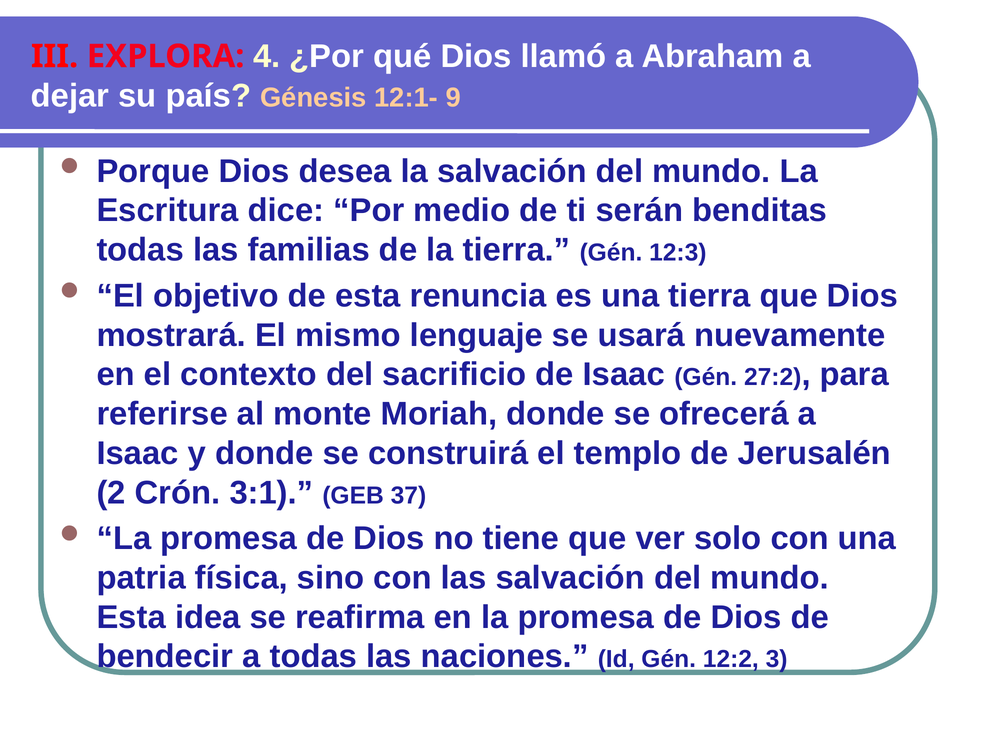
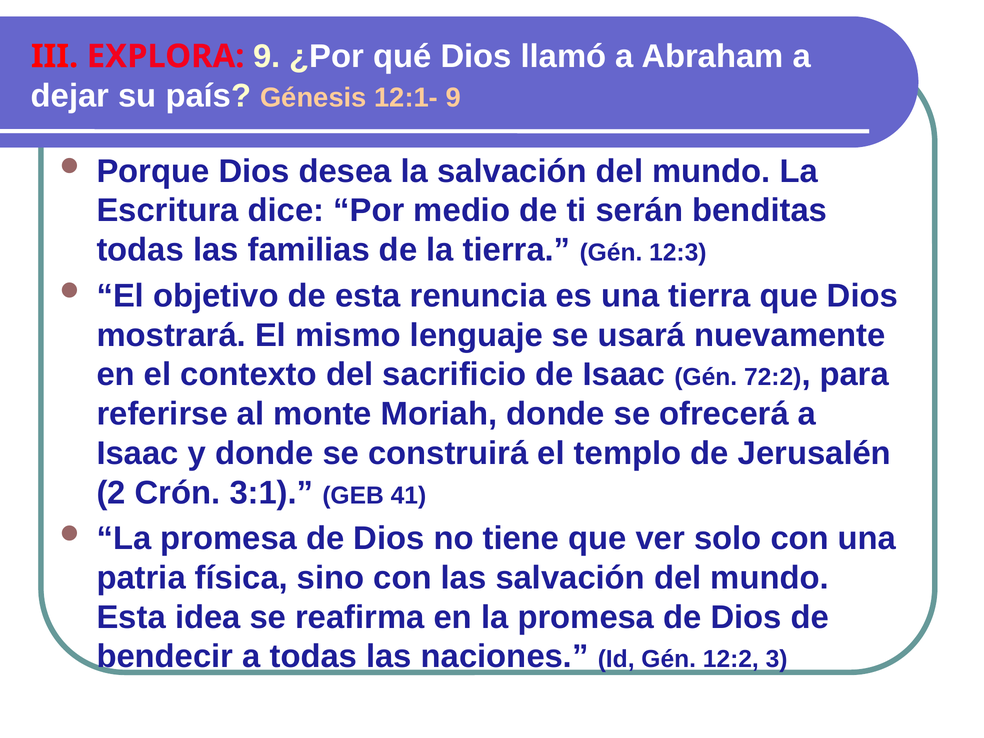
EXPLORA 4: 4 -> 9
27:2: 27:2 -> 72:2
37: 37 -> 41
